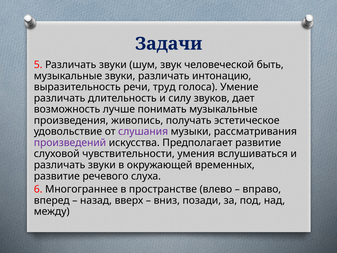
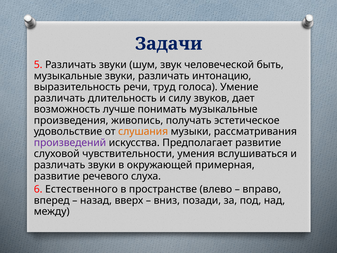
слушания colour: purple -> orange
временных: временных -> примерная
Многограннее: Многограннее -> Естественного
